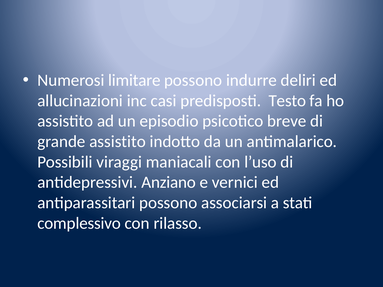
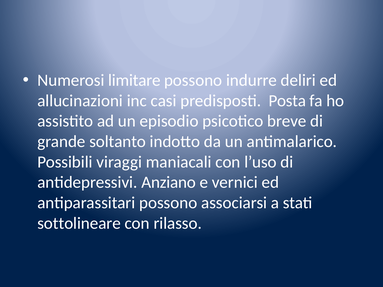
Testo: Testo -> Posta
grande assistito: assistito -> soltanto
complessivo: complessivo -> sottolineare
